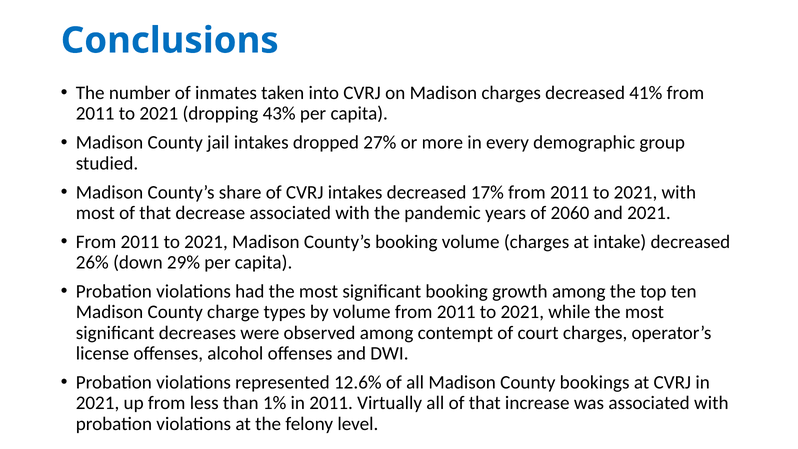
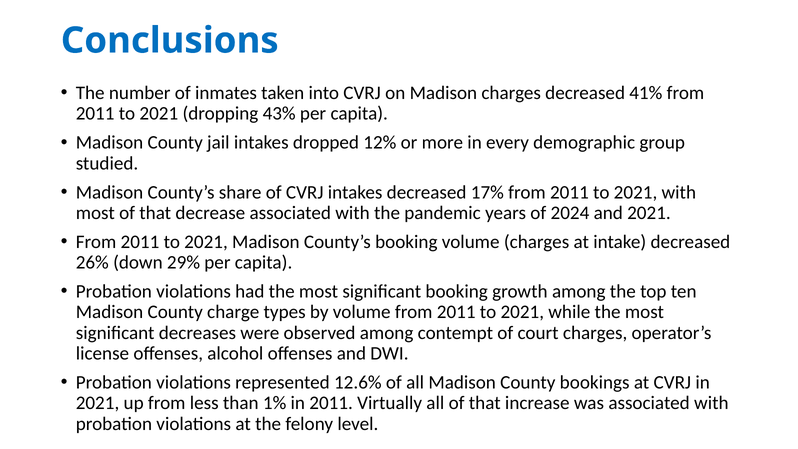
27%: 27% -> 12%
2060: 2060 -> 2024
